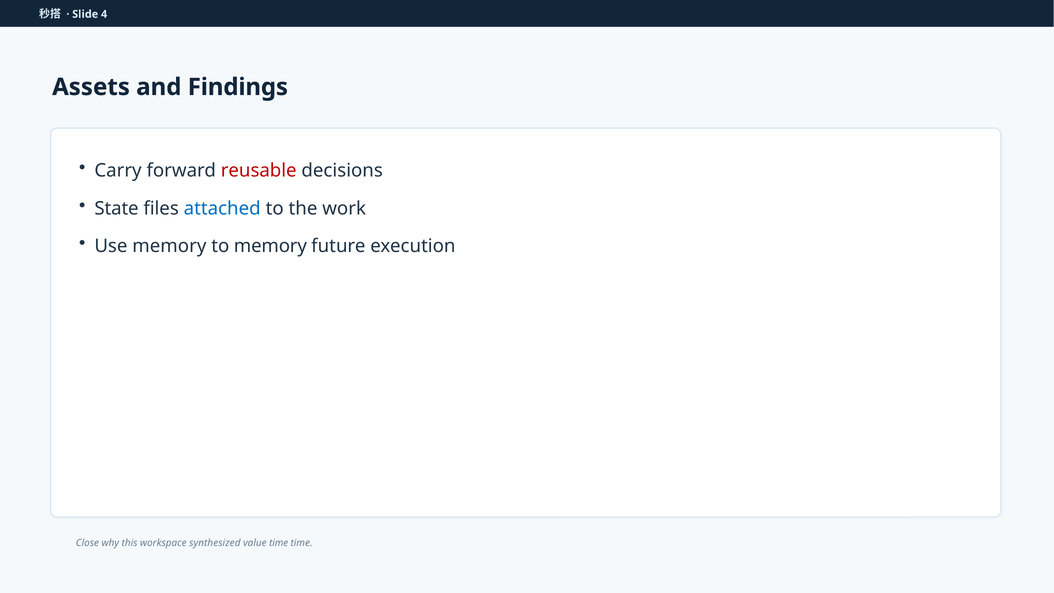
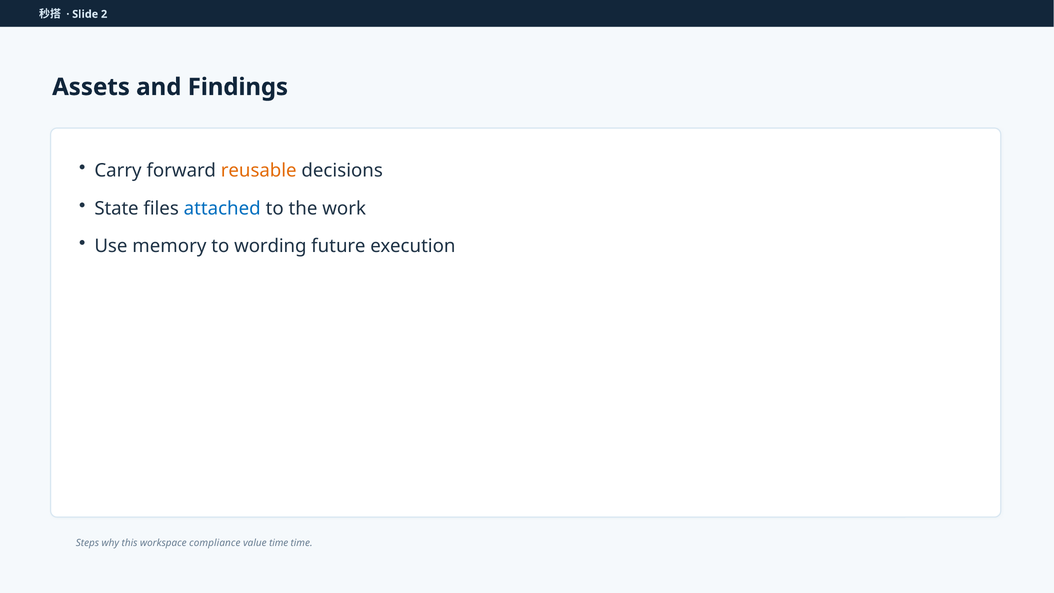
4: 4 -> 2
reusable colour: red -> orange
to memory: memory -> wording
Close: Close -> Steps
synthesized: synthesized -> compliance
